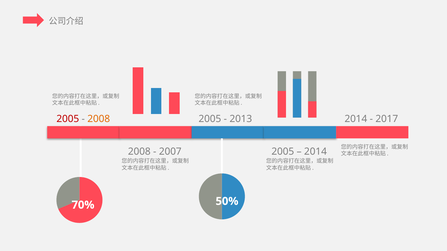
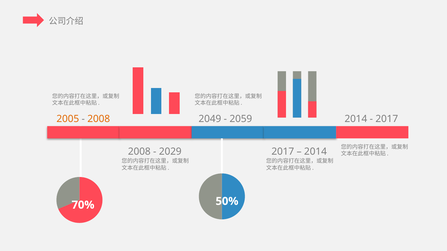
2005 at (68, 119) colour: red -> orange
2005 at (210, 119): 2005 -> 2049
2013: 2013 -> 2059
2007: 2007 -> 2029
2005 at (283, 152): 2005 -> 2017
